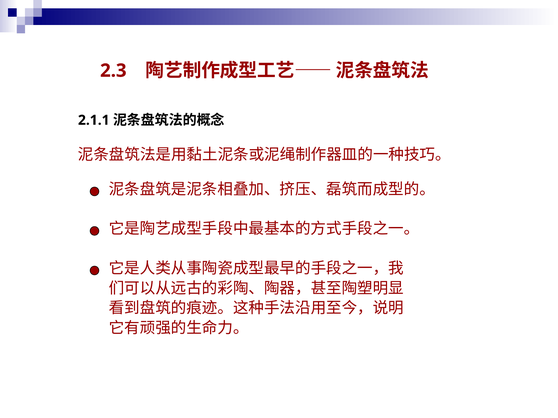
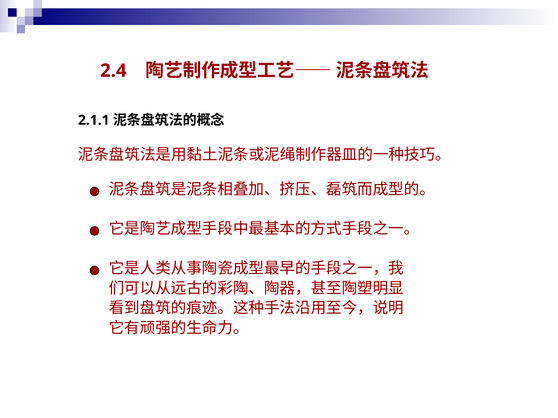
2.3: 2.3 -> 2.4
